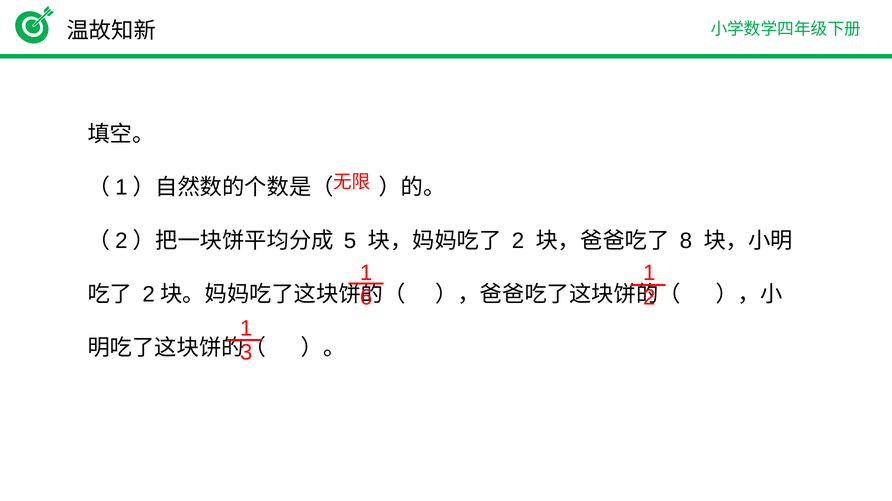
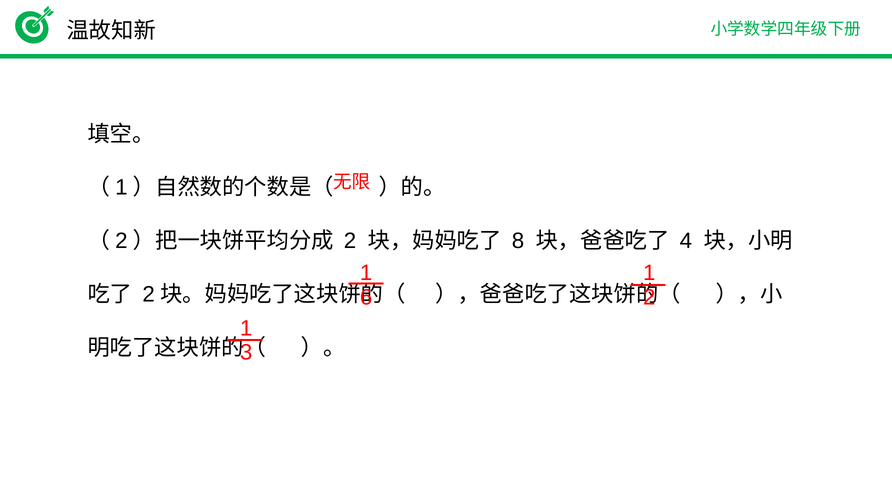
5 at (350, 241): 5 -> 2
2 at (518, 241): 2 -> 8
8: 8 -> 4
